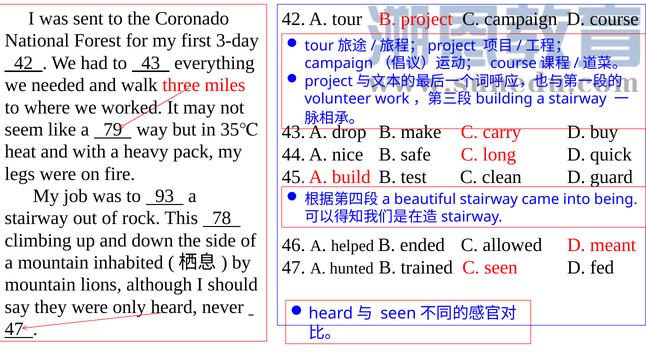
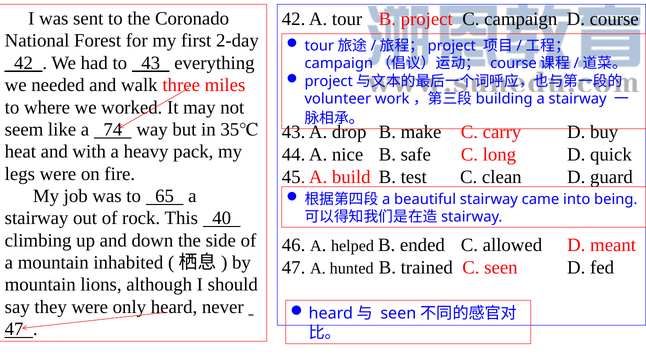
3-day: 3-day -> 2-day
79: 79 -> 74
93: 93 -> 65
78: 78 -> 40
